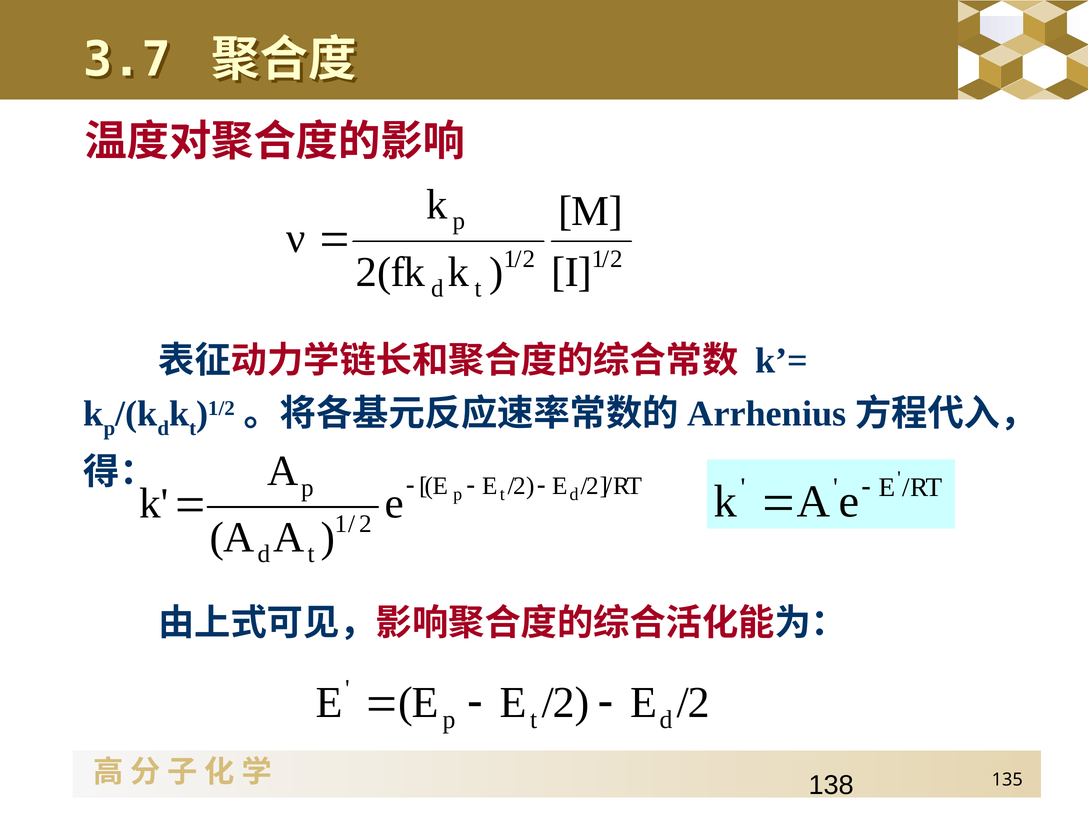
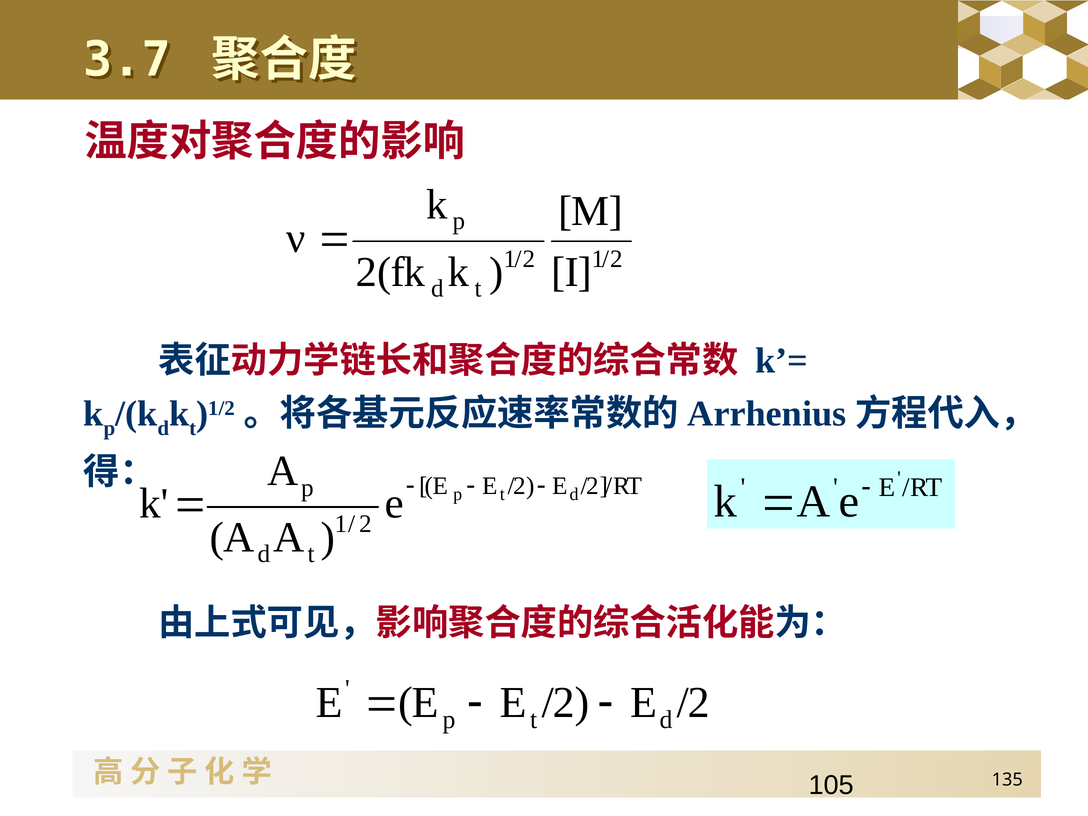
138: 138 -> 105
